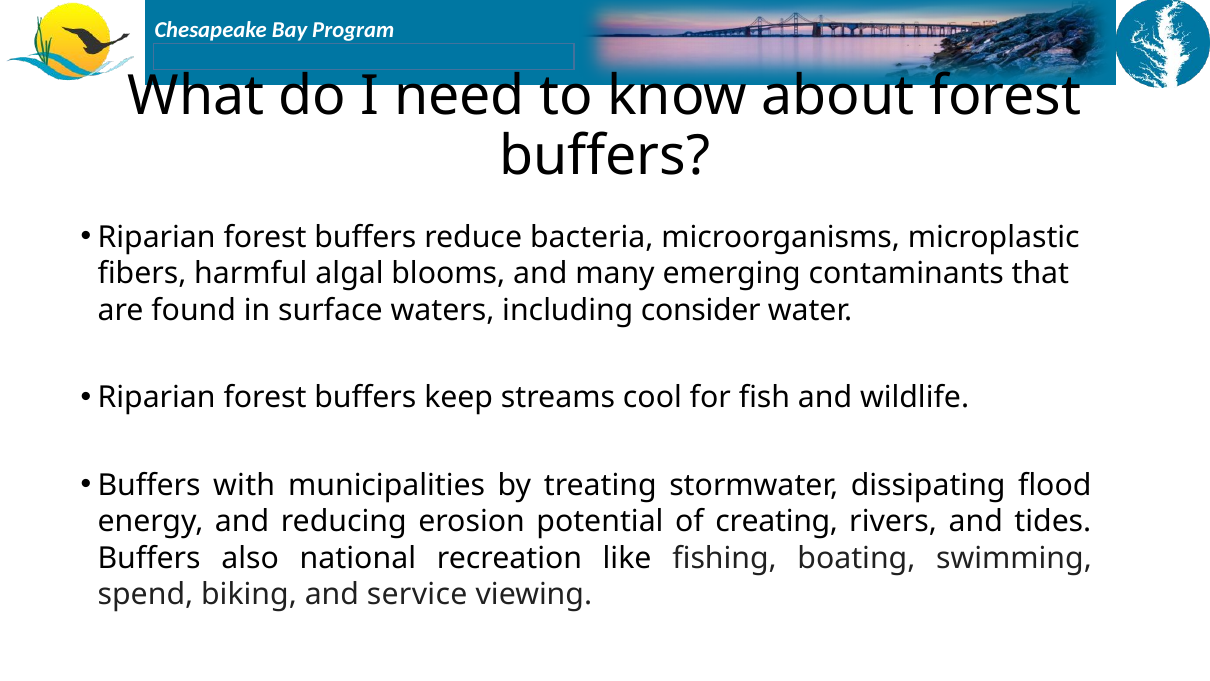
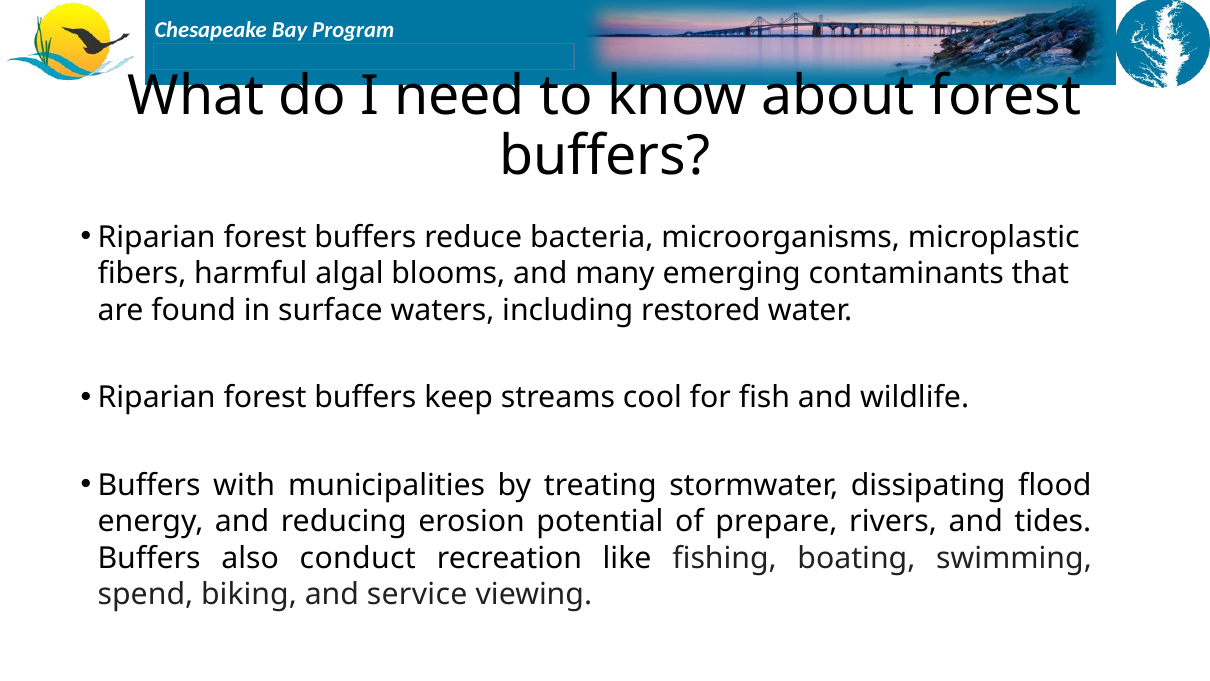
consider: consider -> restored
creating: creating -> prepare
national: national -> conduct
